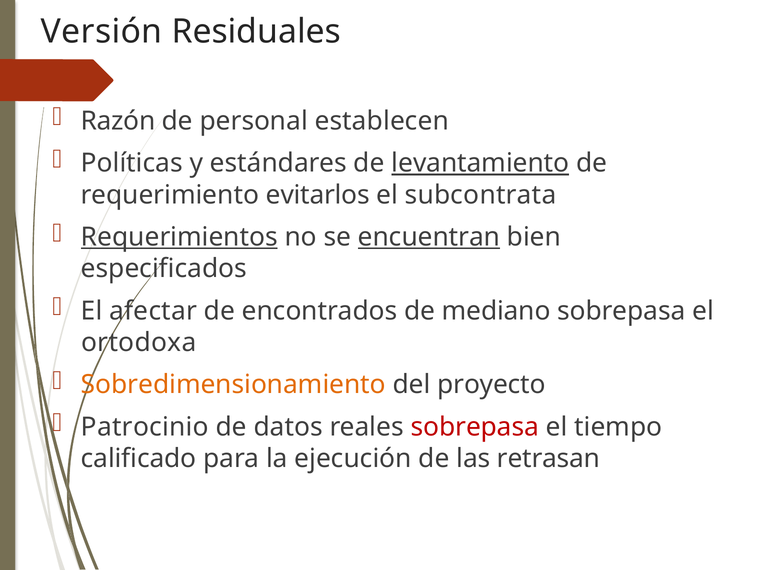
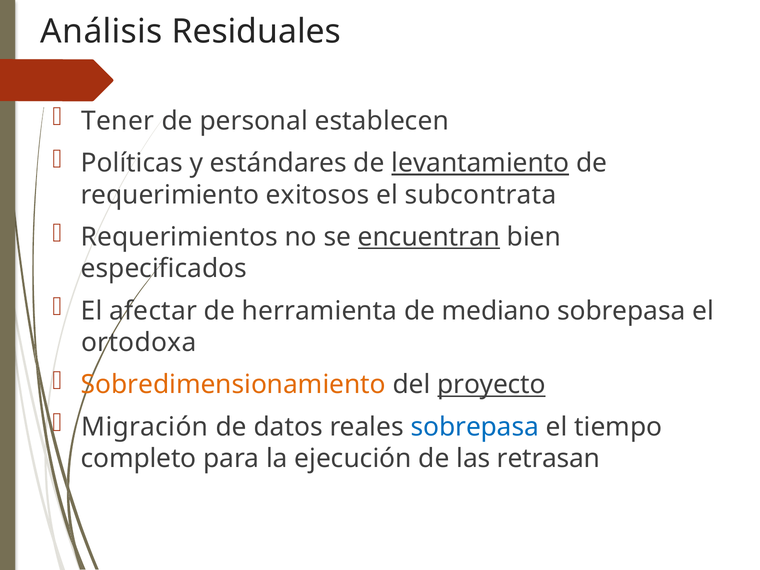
Versión: Versión -> Análisis
Razón: Razón -> Tener
evitarlos: evitarlos -> exitosos
Requerimientos underline: present -> none
encontrados: encontrados -> herramienta
proyecto underline: none -> present
Patrocinio: Patrocinio -> Migración
sobrepasa at (475, 427) colour: red -> blue
calificado: calificado -> completo
